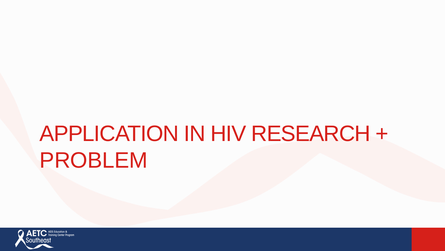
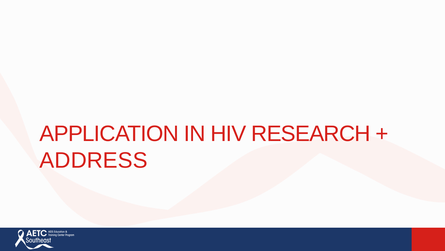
PROBLEM: PROBLEM -> ADDRESS
